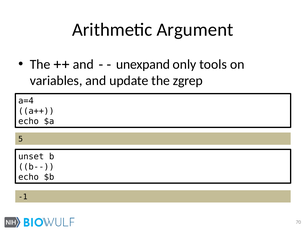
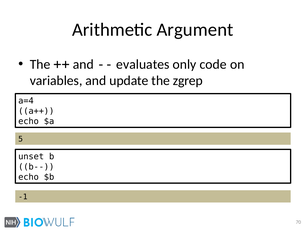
unexpand: unexpand -> evaluates
tools: tools -> code
